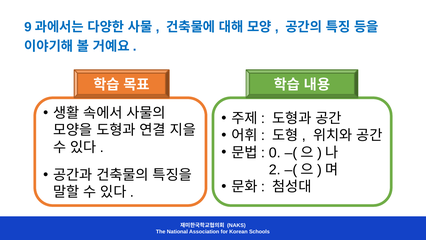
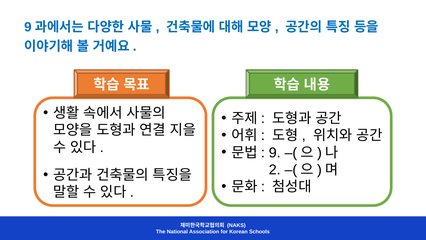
0 at (275, 152): 0 -> 9
